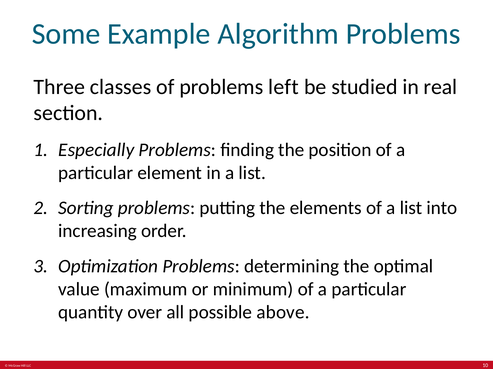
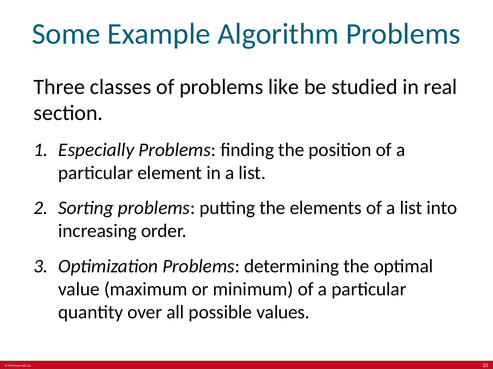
left: left -> like
above: above -> values
